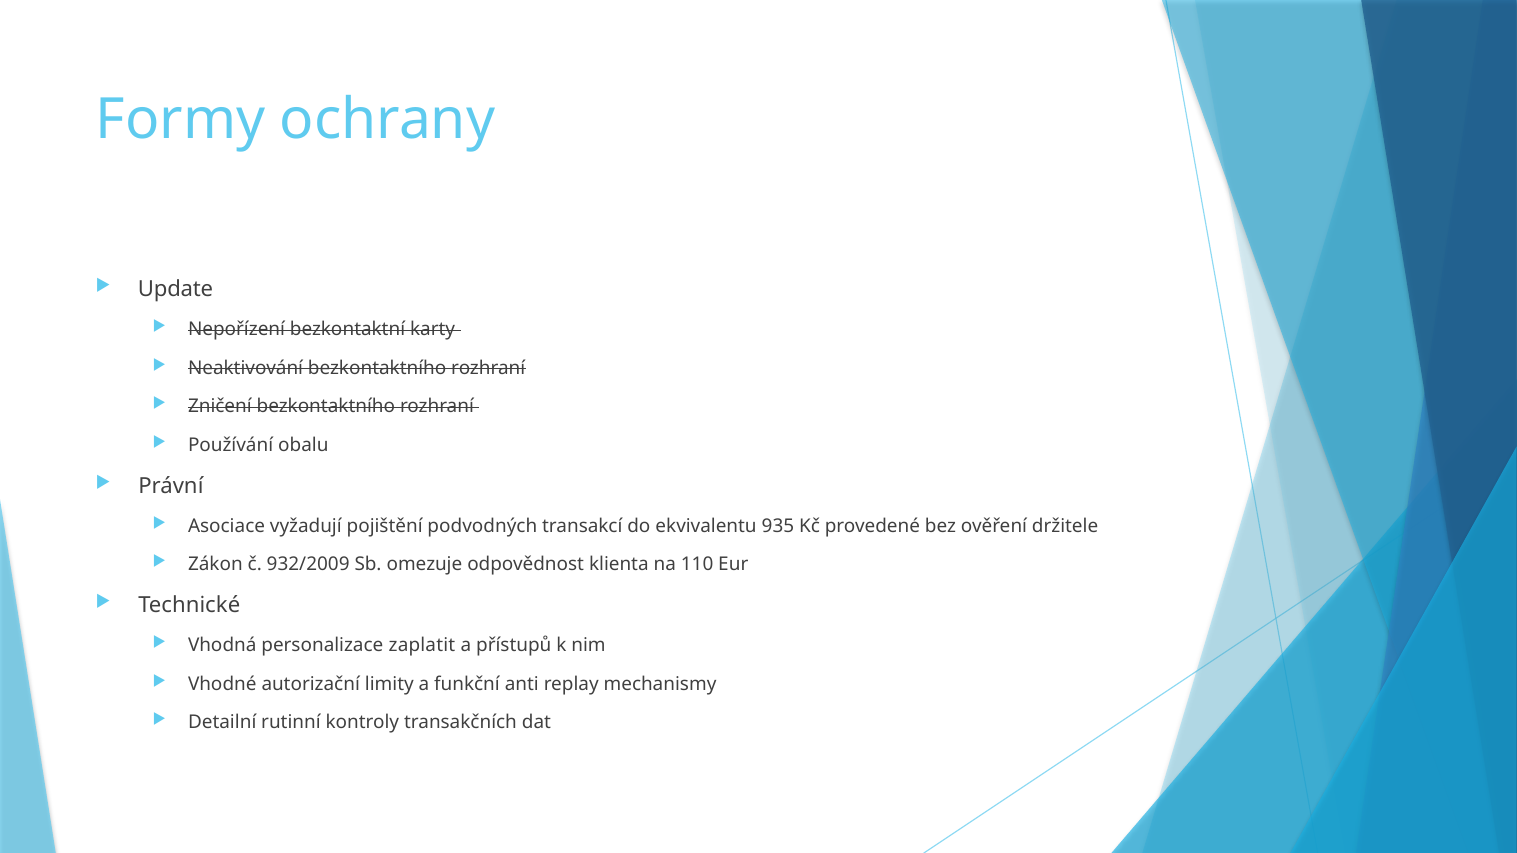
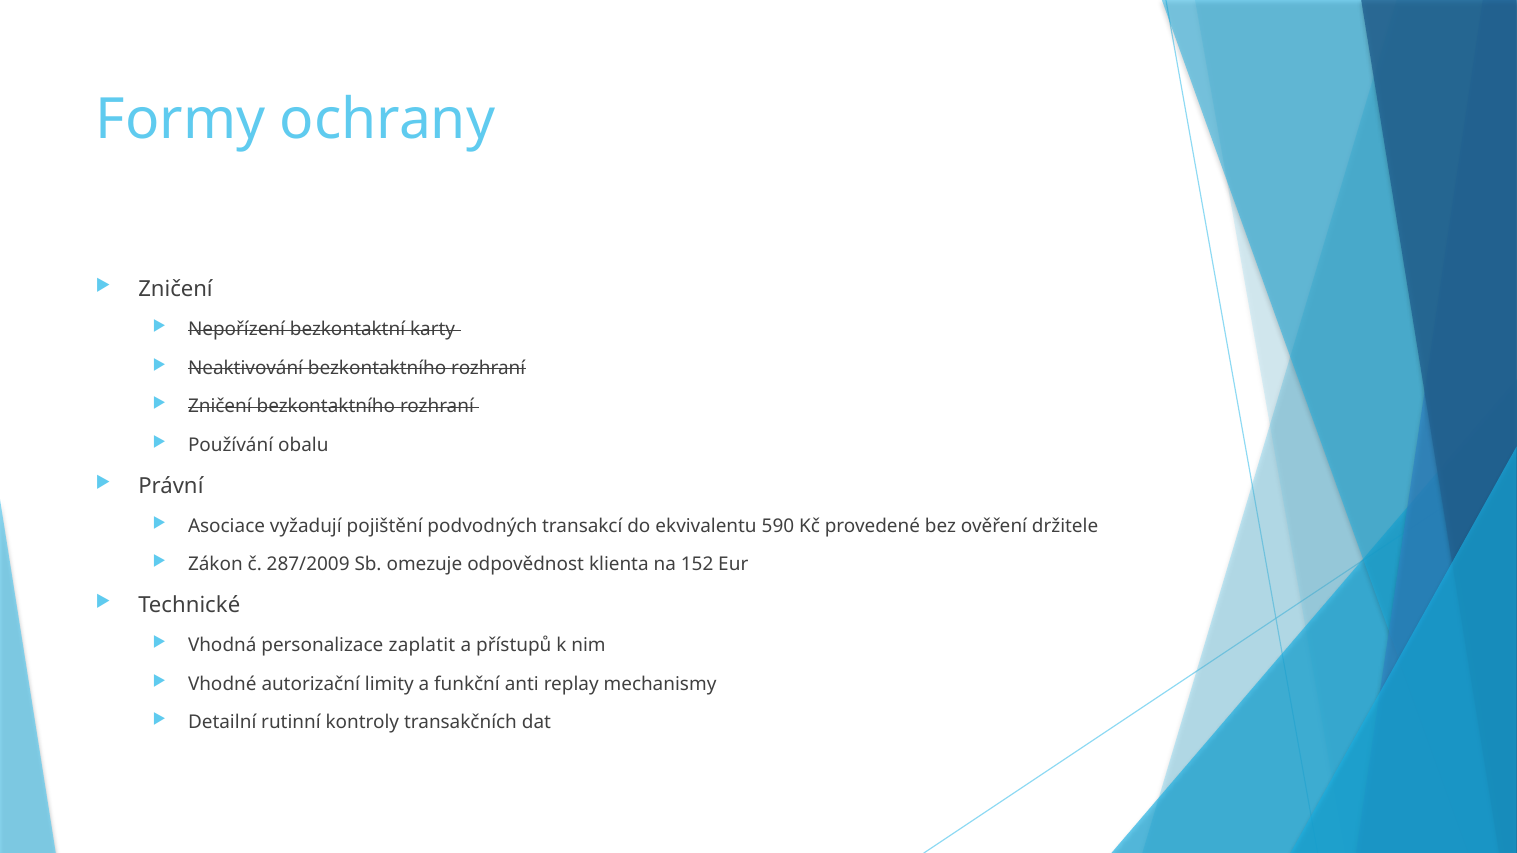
Update at (176, 289): Update -> Zničení
935: 935 -> 590
932/2009: 932/2009 -> 287/2009
110: 110 -> 152
